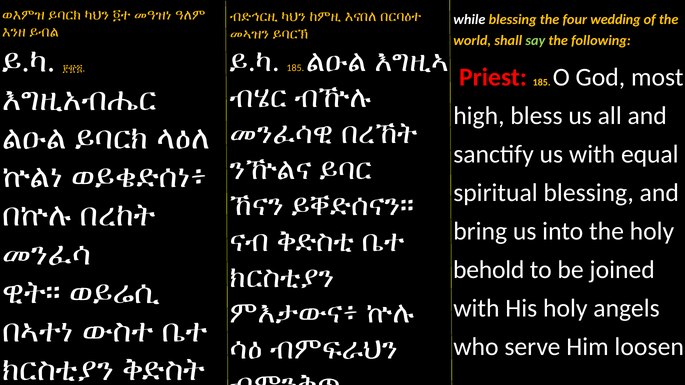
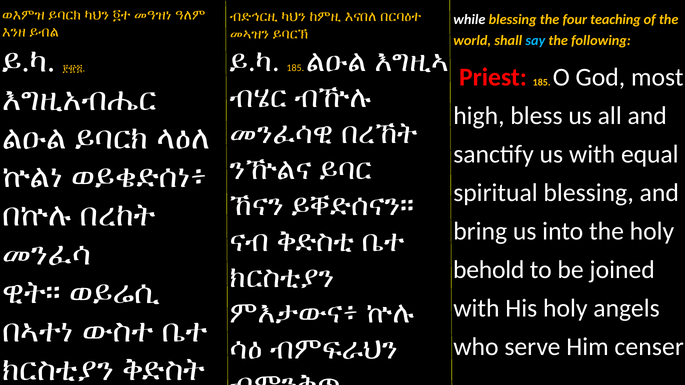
wedding: wedding -> teaching
say colour: light green -> light blue
loosen: loosen -> censer
